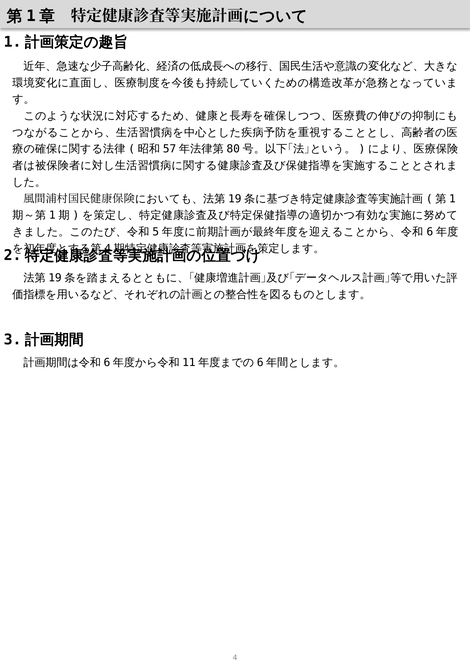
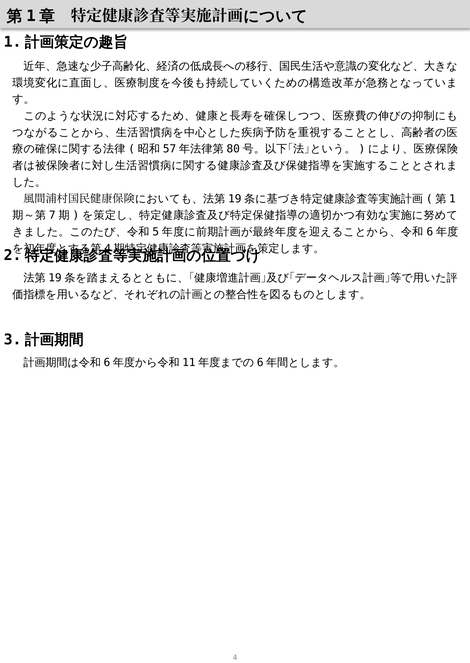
1: 1 -> 7
